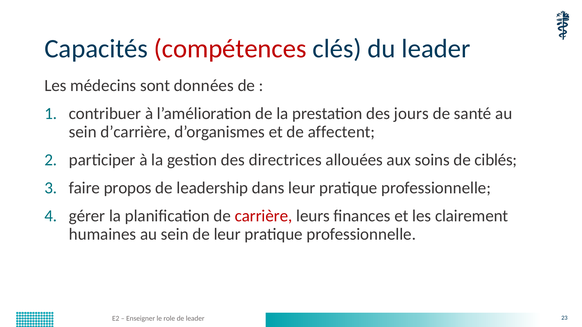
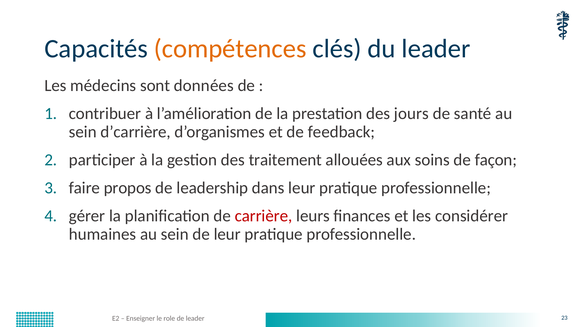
compétences colour: red -> orange
affectent: affectent -> feedback
directrices: directrices -> traitement
ciblés: ciblés -> façon
clairement: clairement -> considérer
